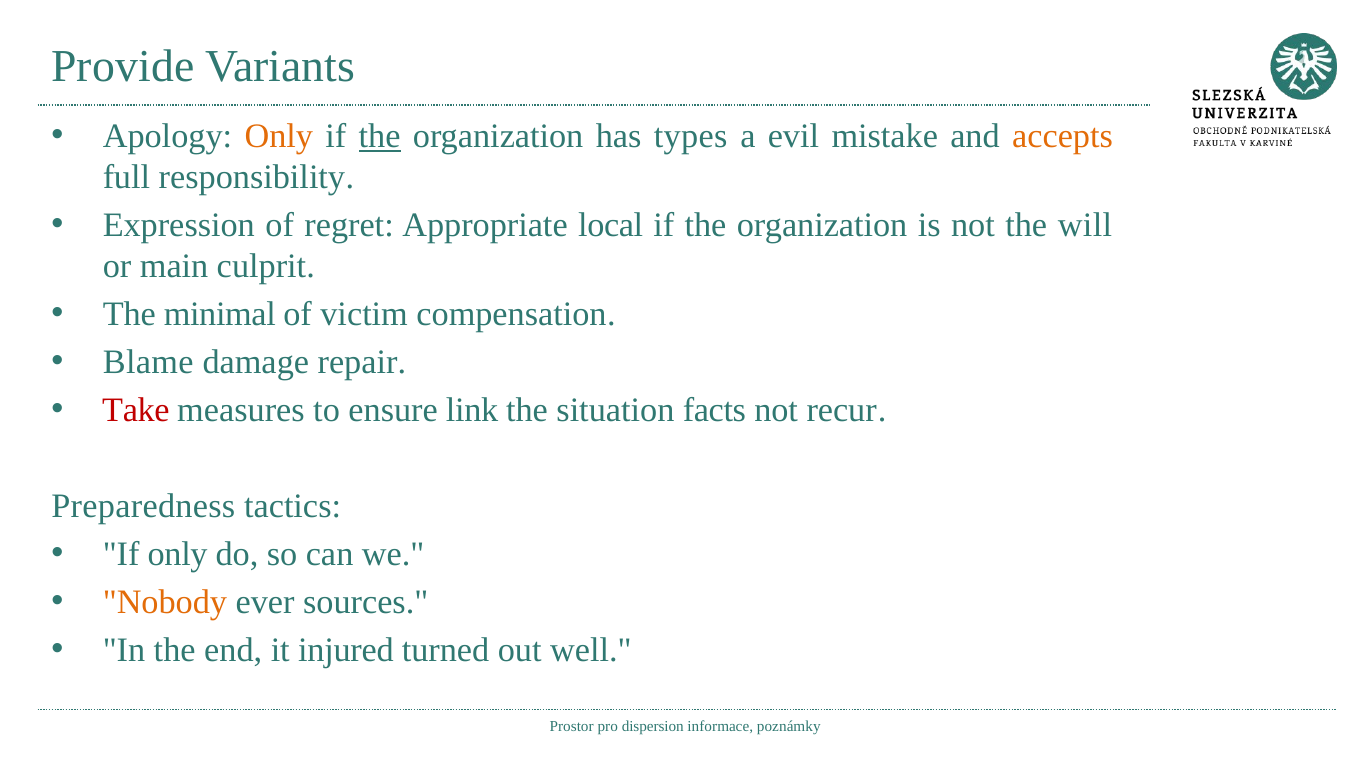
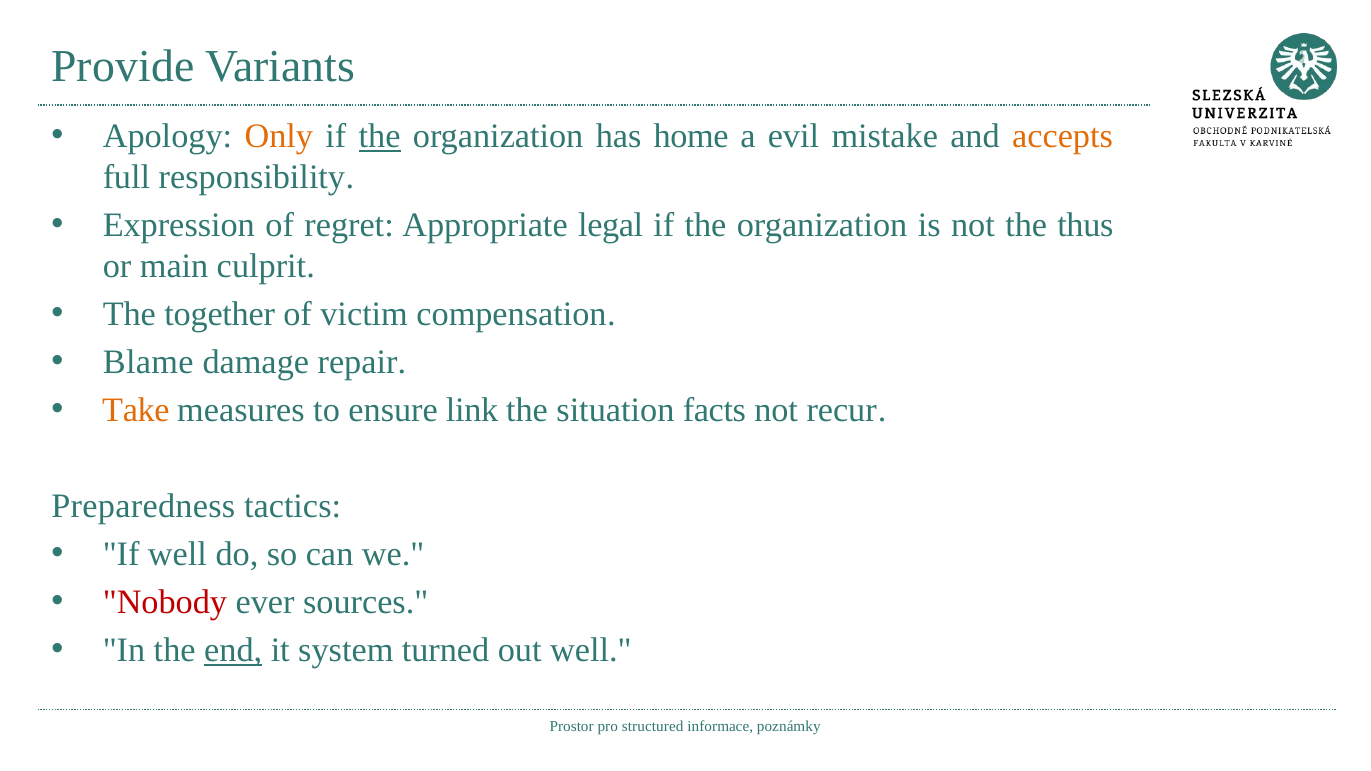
types: types -> home
local: local -> legal
will: will -> thus
minimal: minimal -> together
Take colour: red -> orange
If only: only -> well
Nobody colour: orange -> red
end underline: none -> present
injured: injured -> system
dispersion: dispersion -> structured
